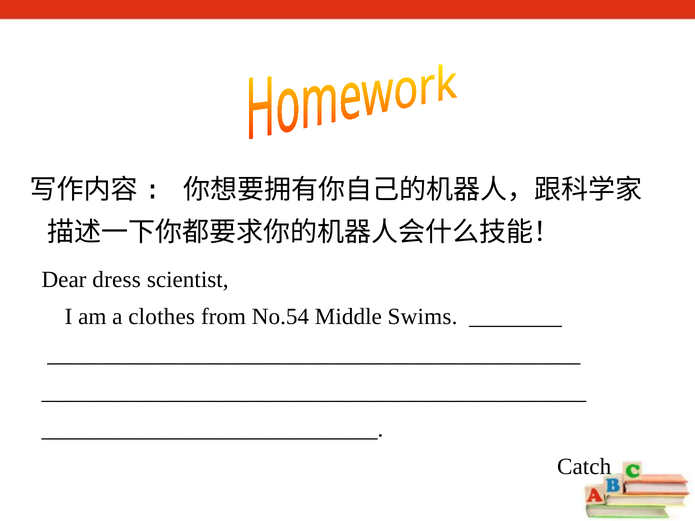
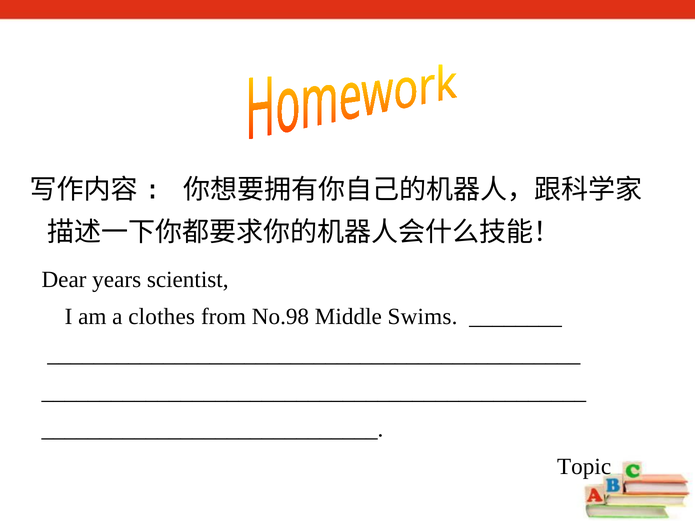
dress: dress -> years
No.54: No.54 -> No.98
Catch: Catch -> Topic
